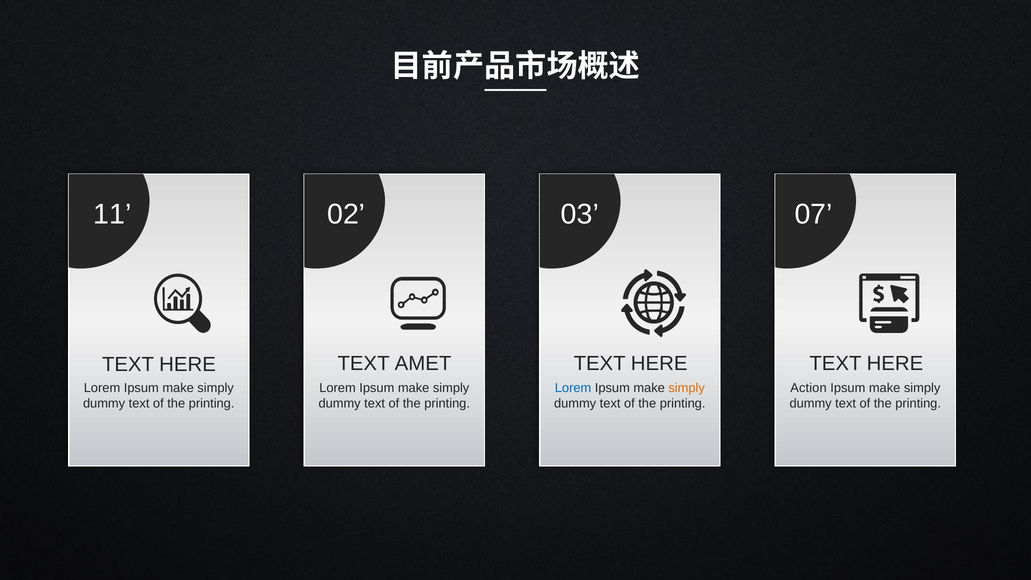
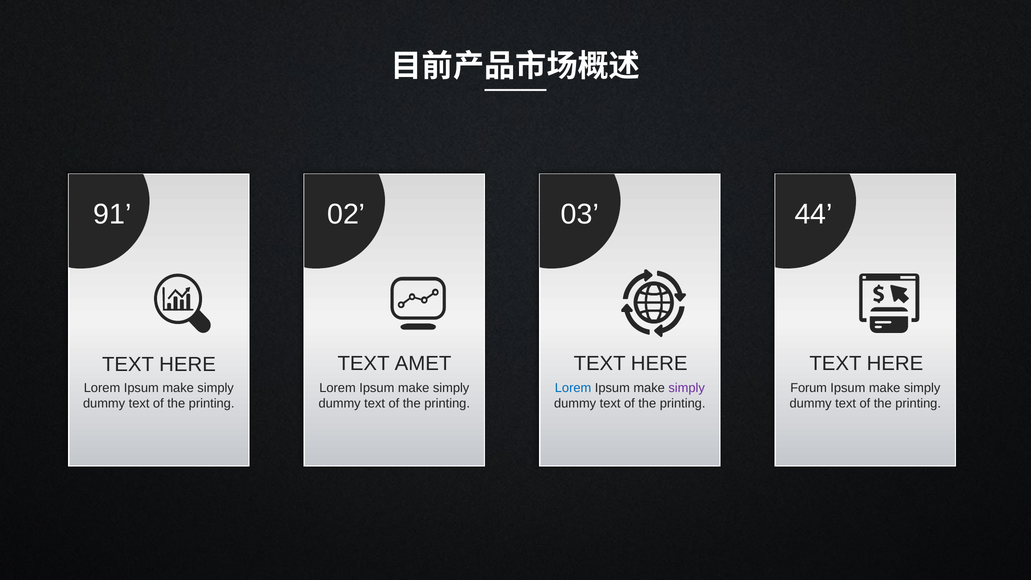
11: 11 -> 91
07: 07 -> 44
simply at (687, 388) colour: orange -> purple
Action: Action -> Forum
